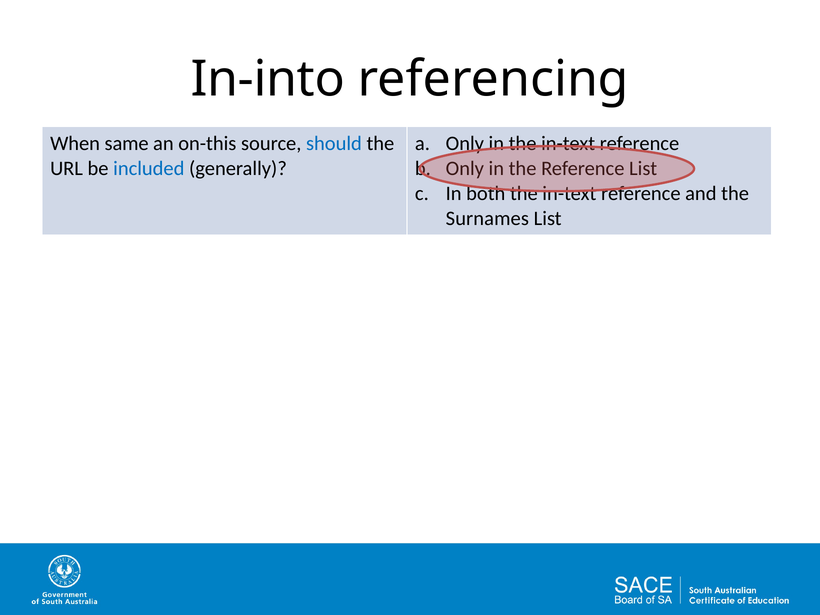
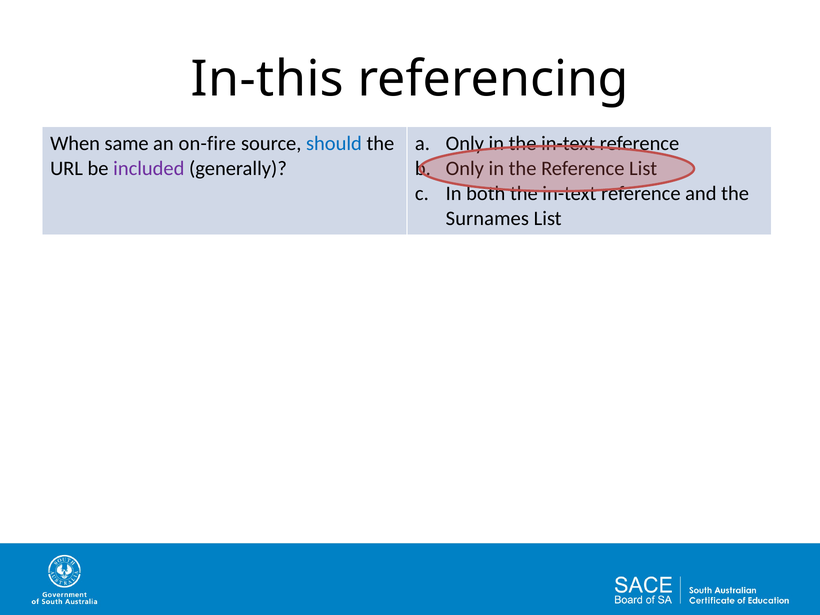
In-into: In-into -> In-this
on-this: on-this -> on-fire
included colour: blue -> purple
